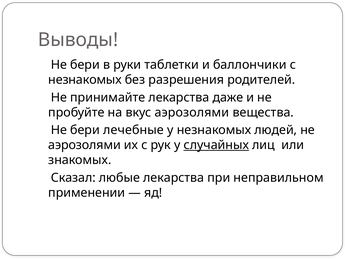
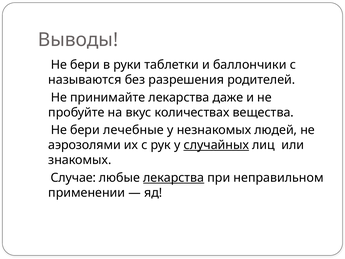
незнакомых at (85, 80): незнакомых -> называются
вкус аэрозолями: аэрозолями -> количествах
Сказал: Сказал -> Случае
лекарства at (174, 178) underline: none -> present
